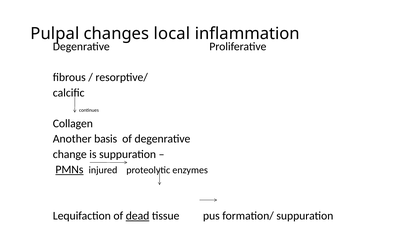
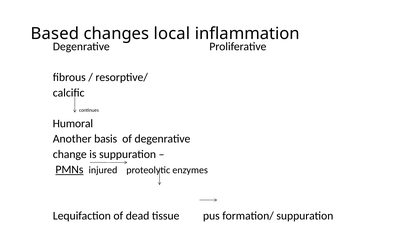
Pulpal: Pulpal -> Based
Collagen: Collagen -> Humoral
dead underline: present -> none
